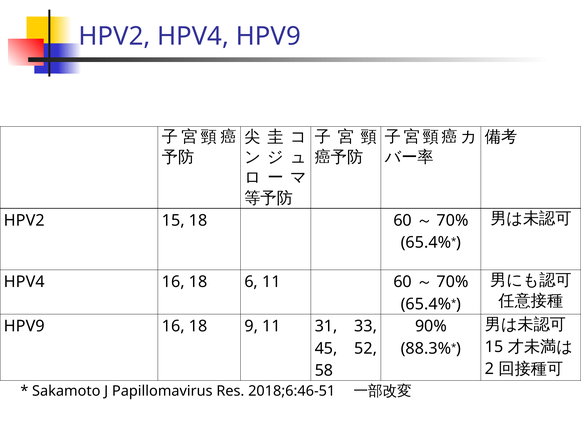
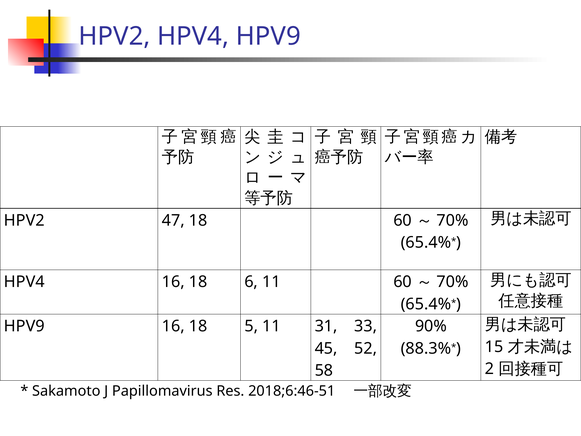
HPV2 15: 15 -> 47
9: 9 -> 5
